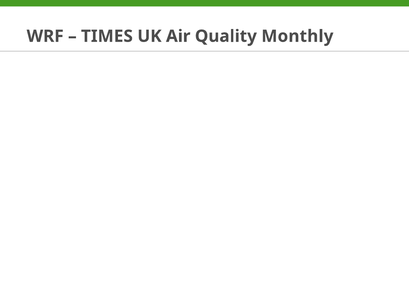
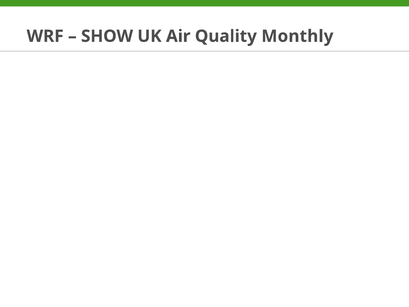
TIMES: TIMES -> SHOW
